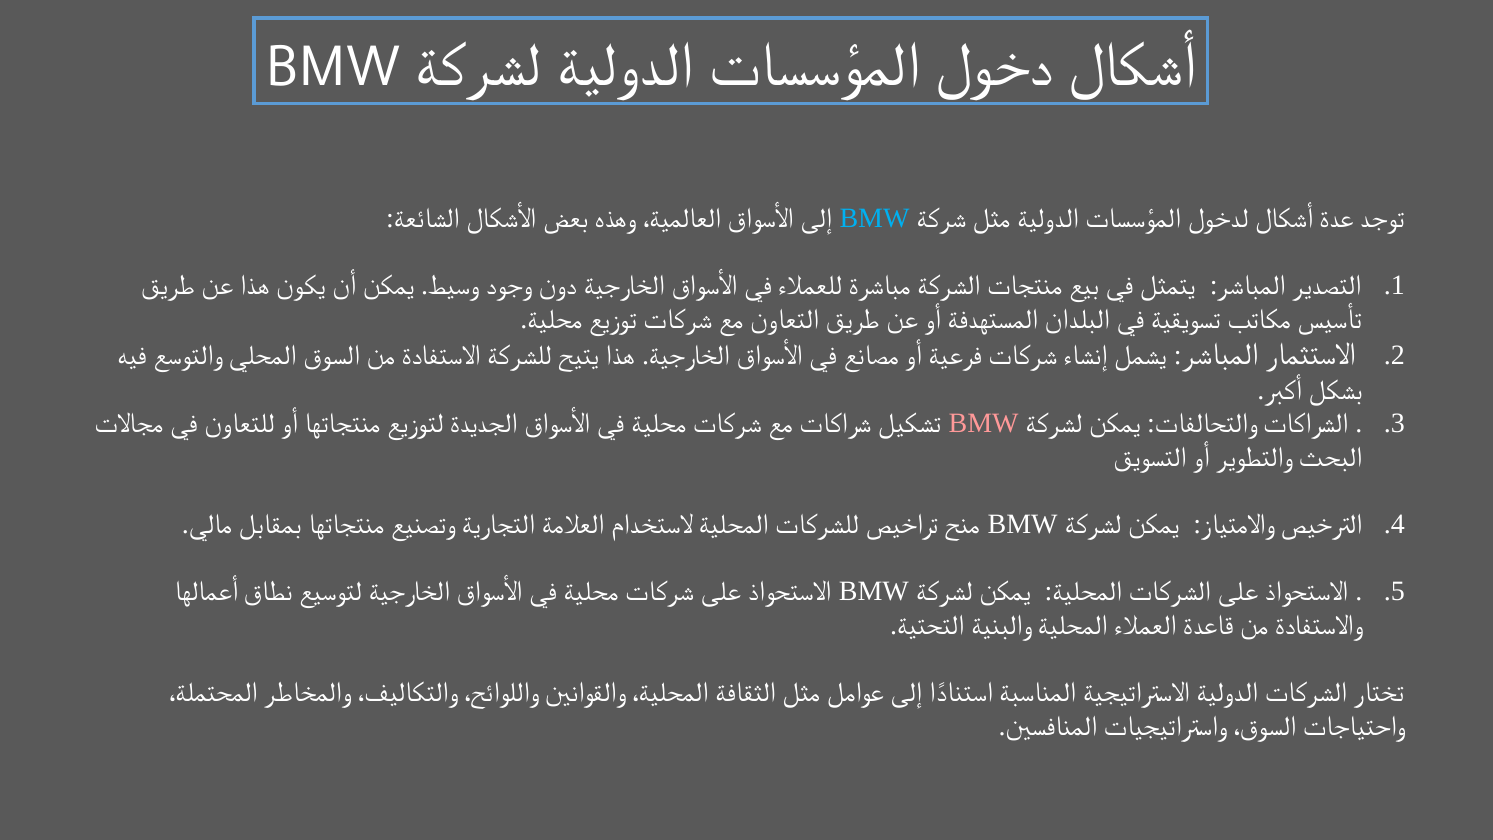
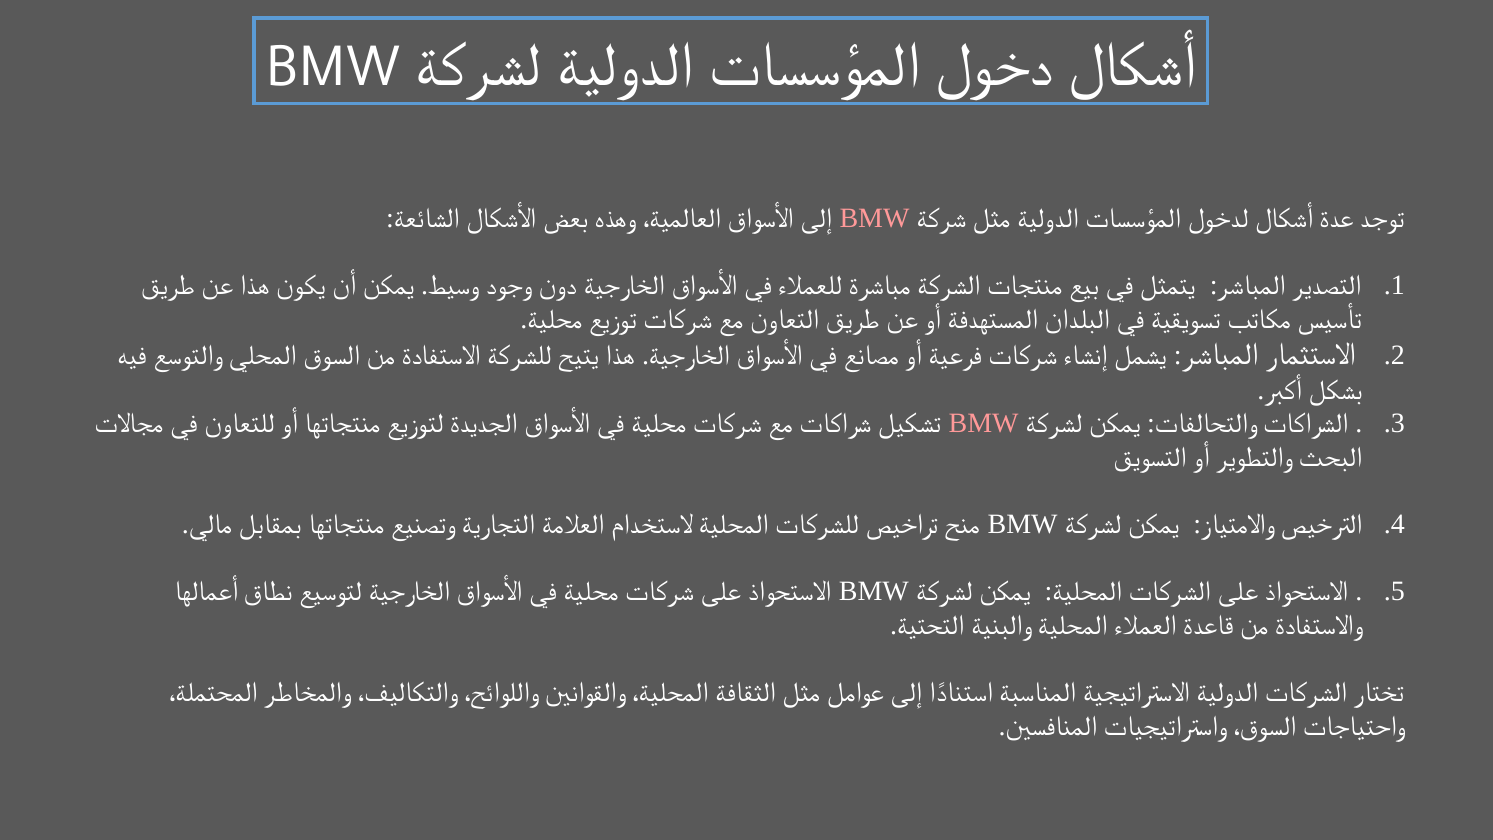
BMW at (874, 218) colour: light blue -> pink
